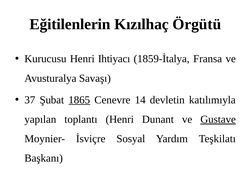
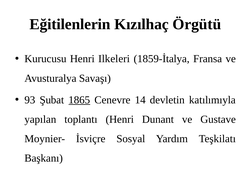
Ihtiyacı: Ihtiyacı -> Ilkeleri
37: 37 -> 93
Gustave underline: present -> none
